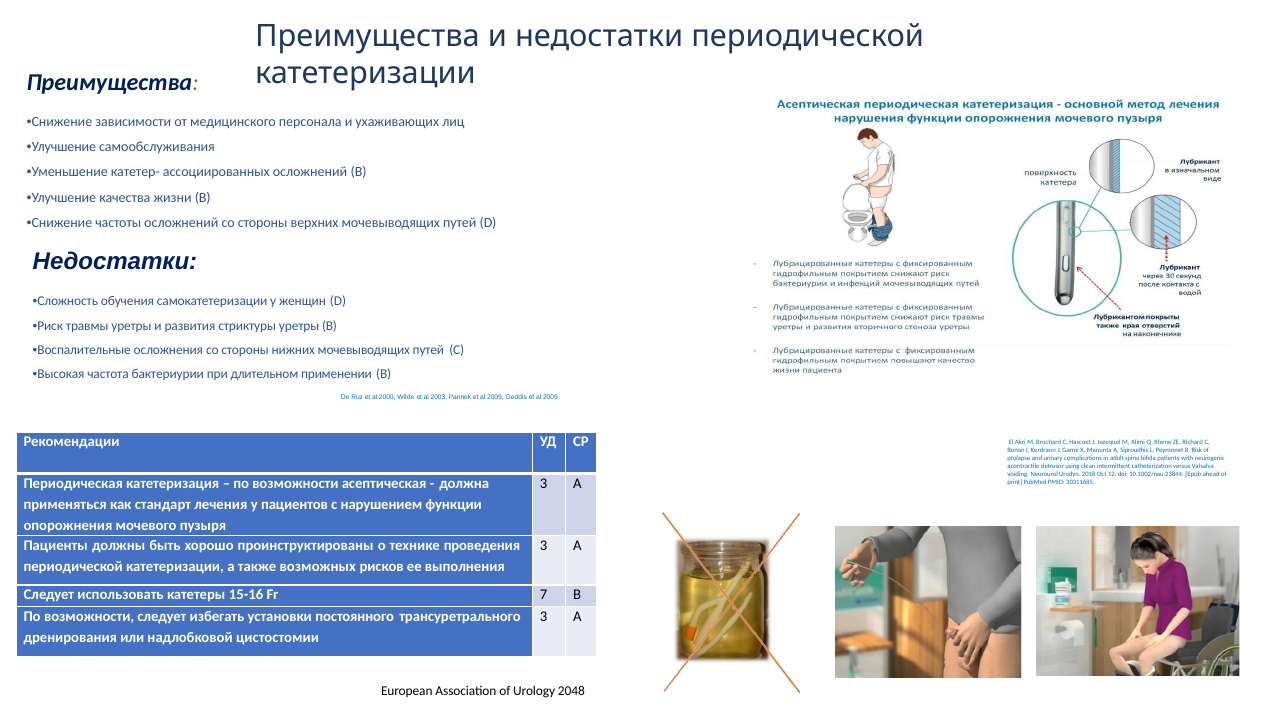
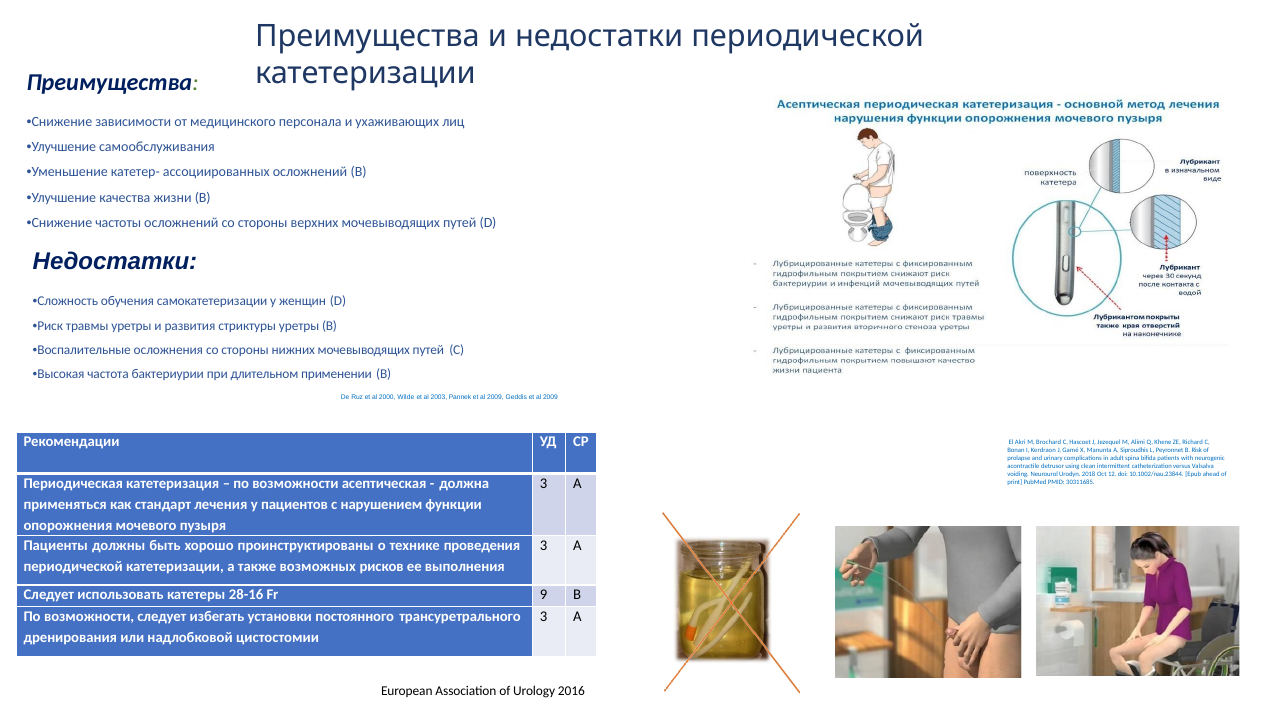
15-16: 15-16 -> 28-16
7: 7 -> 9
2048: 2048 -> 2016
